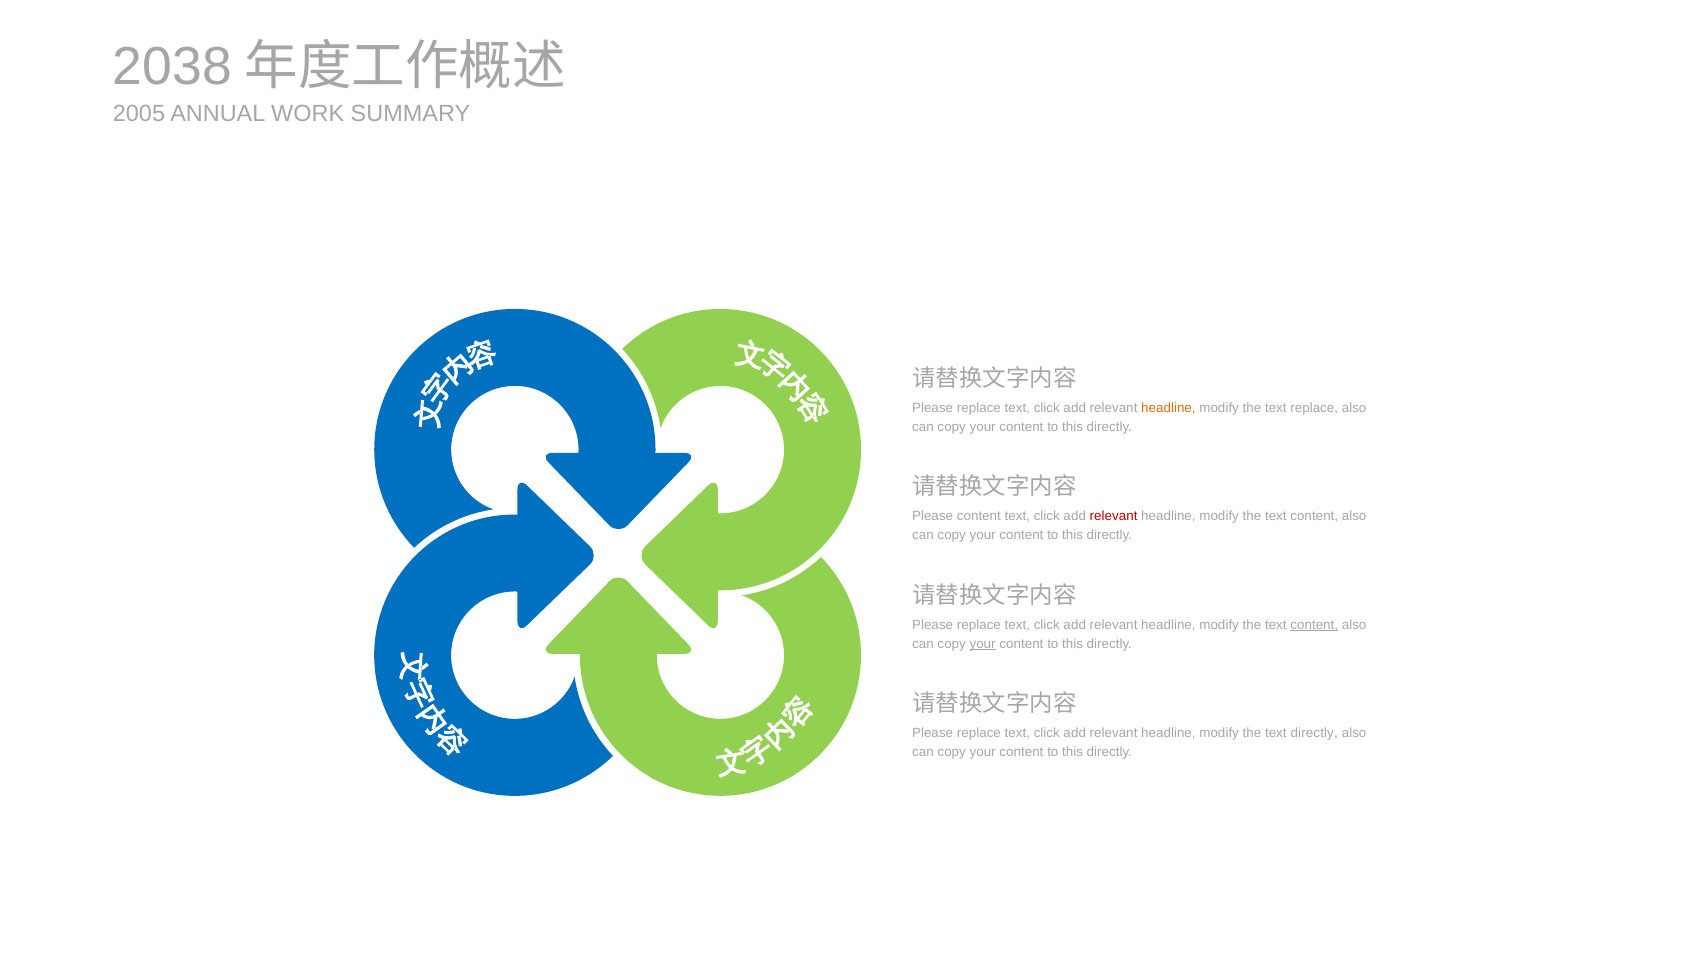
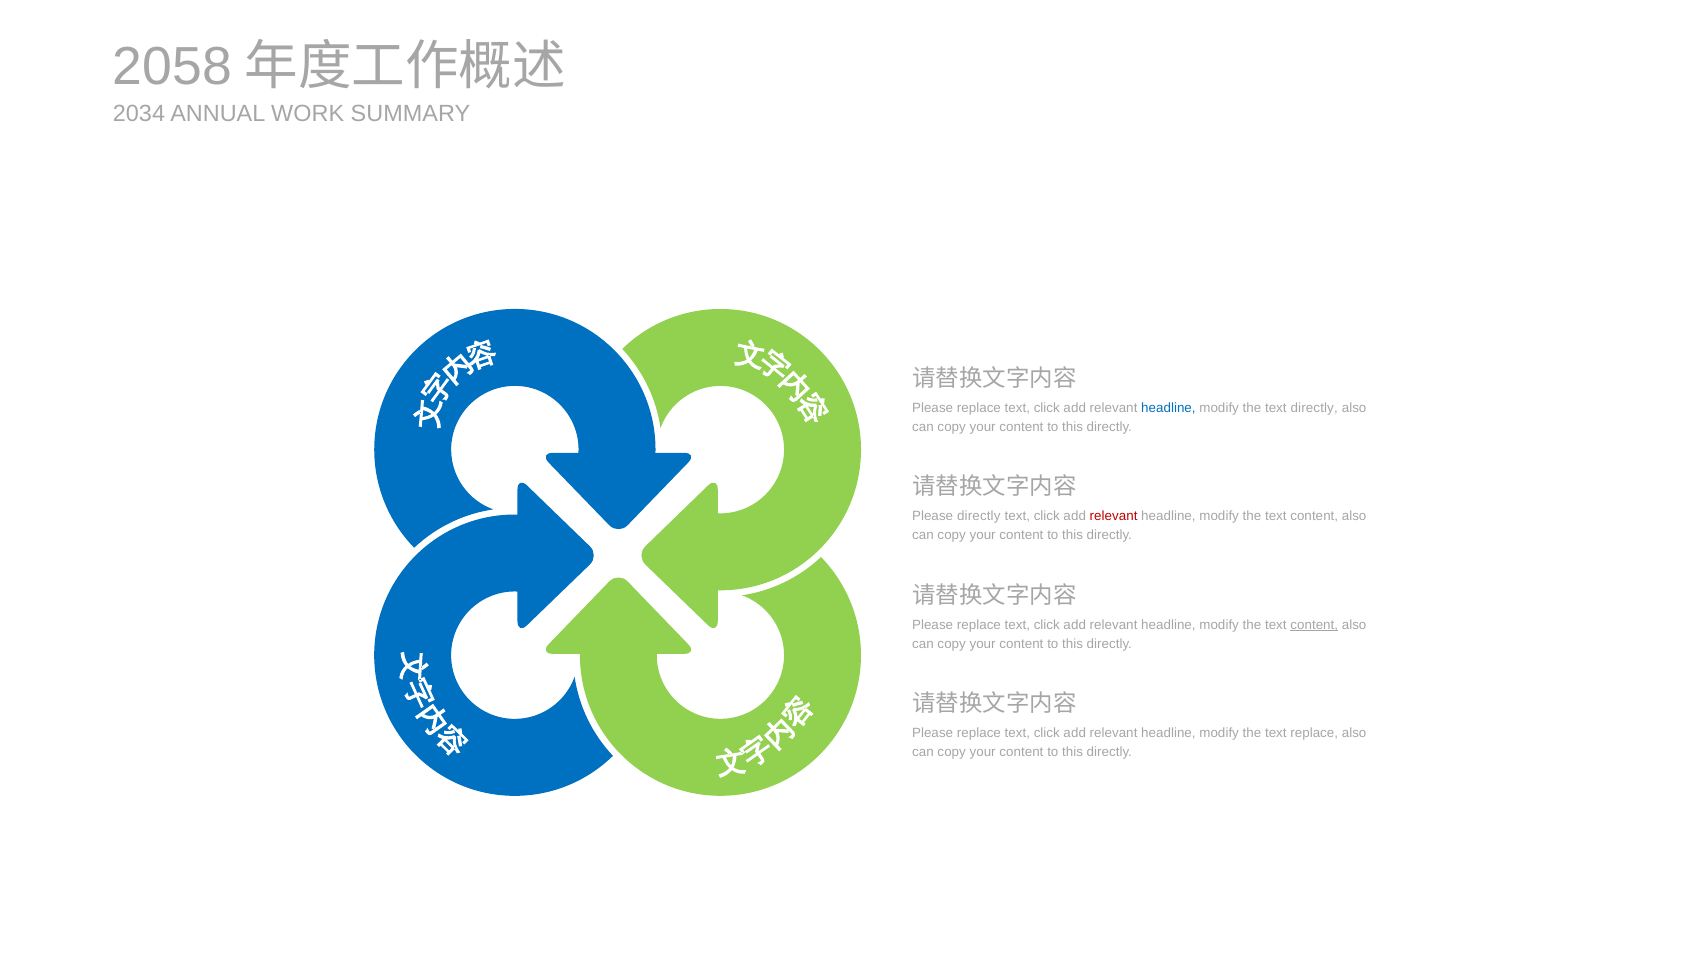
2038: 2038 -> 2058
2005: 2005 -> 2034
headline at (1168, 408) colour: orange -> blue
text replace: replace -> directly
Please content: content -> directly
your at (983, 644) underline: present -> none
text directly: directly -> replace
